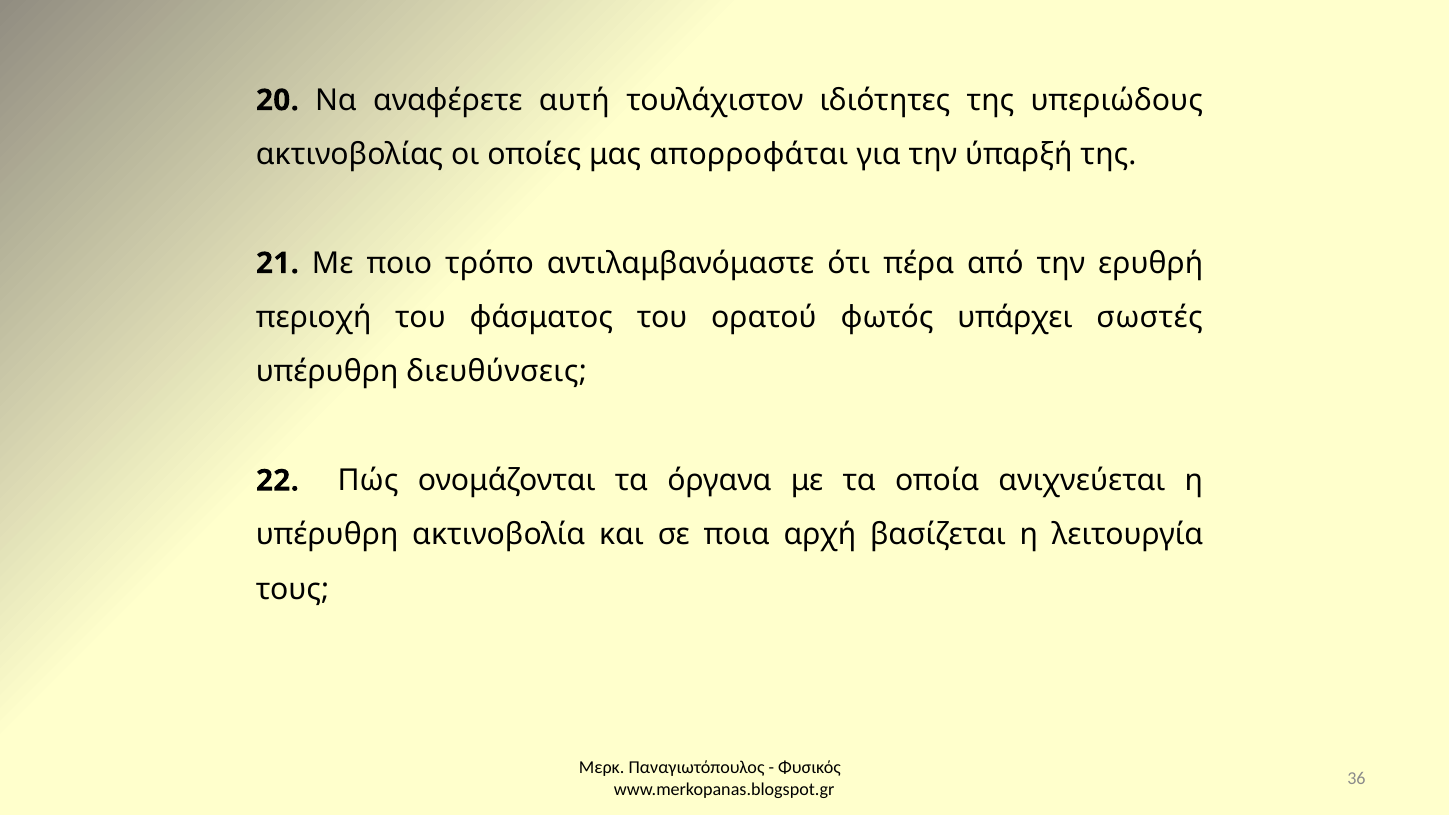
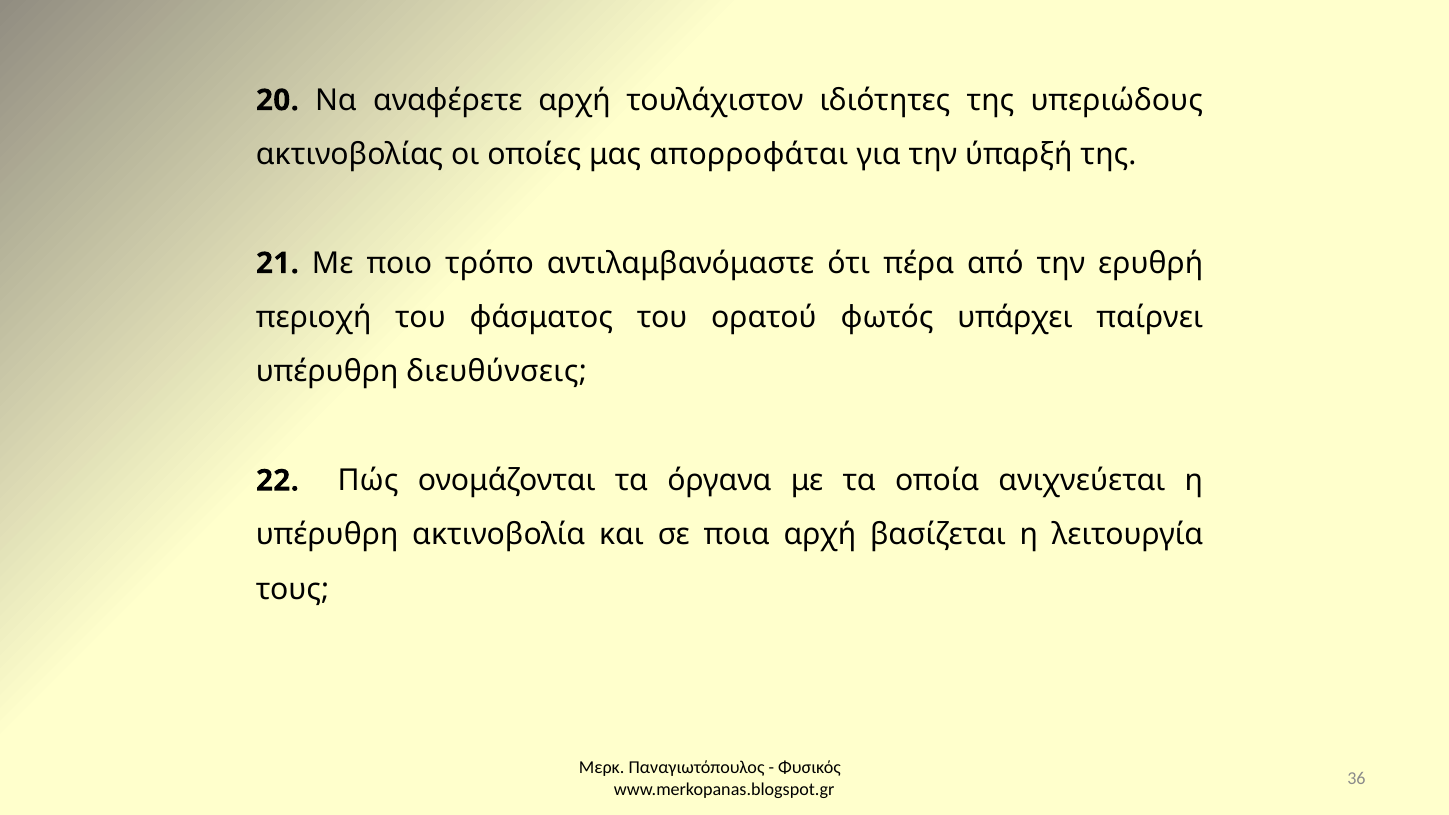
αναφέρετε αυτή: αυτή -> αρχή
σωστές: σωστές -> παίρνει
